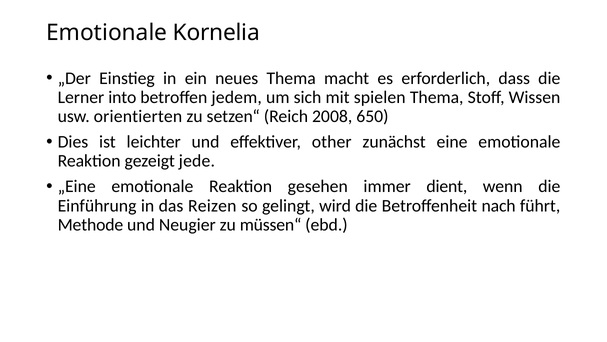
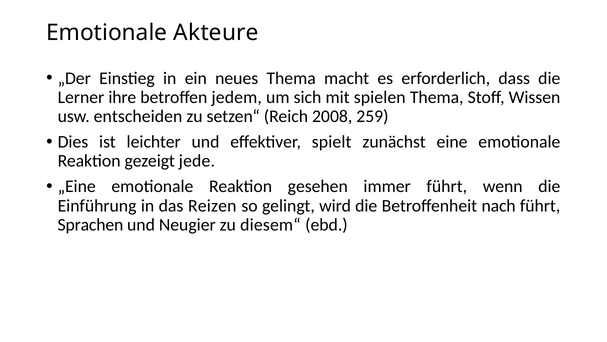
Kornelia: Kornelia -> Akteure
into: into -> ihre
orientierten: orientierten -> entscheiden
650: 650 -> 259
other: other -> spielt
immer dient: dient -> führt
Methode: Methode -> Sprachen
müssen“: müssen“ -> diesem“
